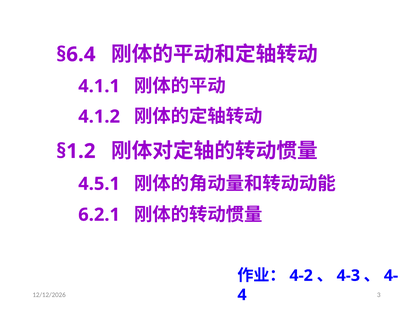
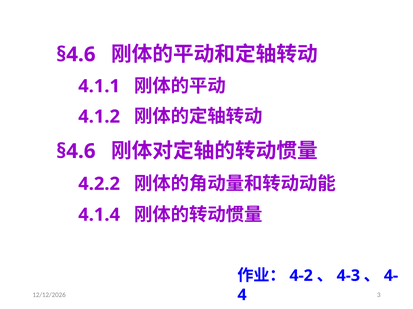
§6.4 at (76, 55): §6.4 -> §4.6
§1.2 at (76, 152): §1.2 -> §4.6
4.5.1: 4.5.1 -> 4.2.2
6.2.1: 6.2.1 -> 4.1.4
